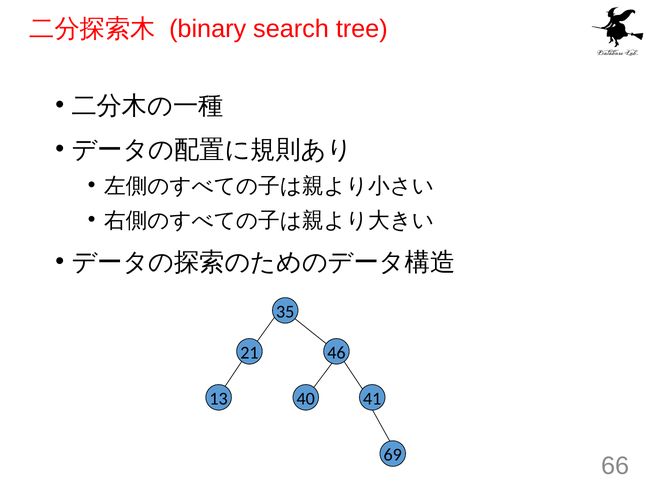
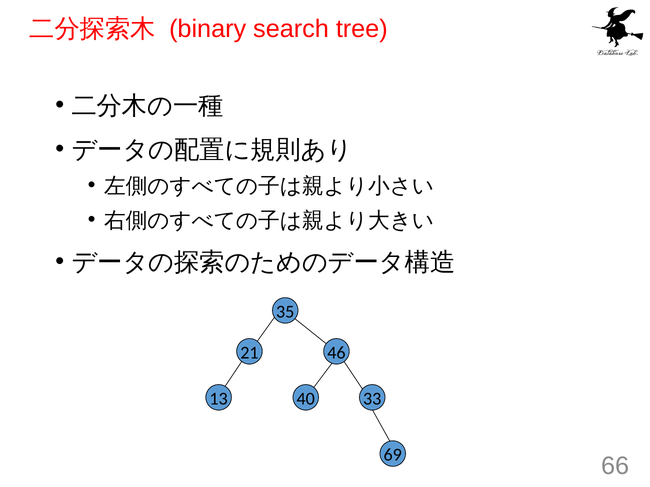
41: 41 -> 33
